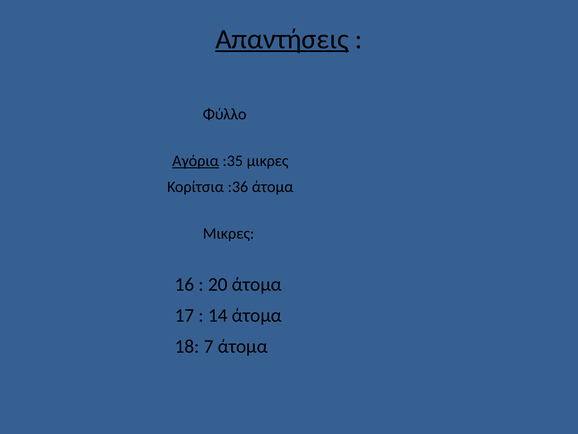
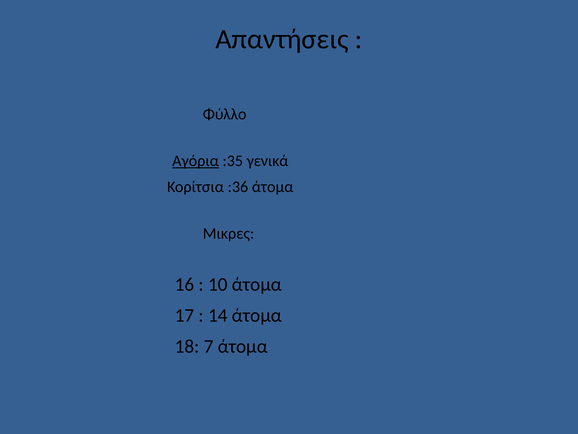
Απαντήσεις underline: present -> none
:35 μικρες: μικρες -> γενικά
20: 20 -> 10
